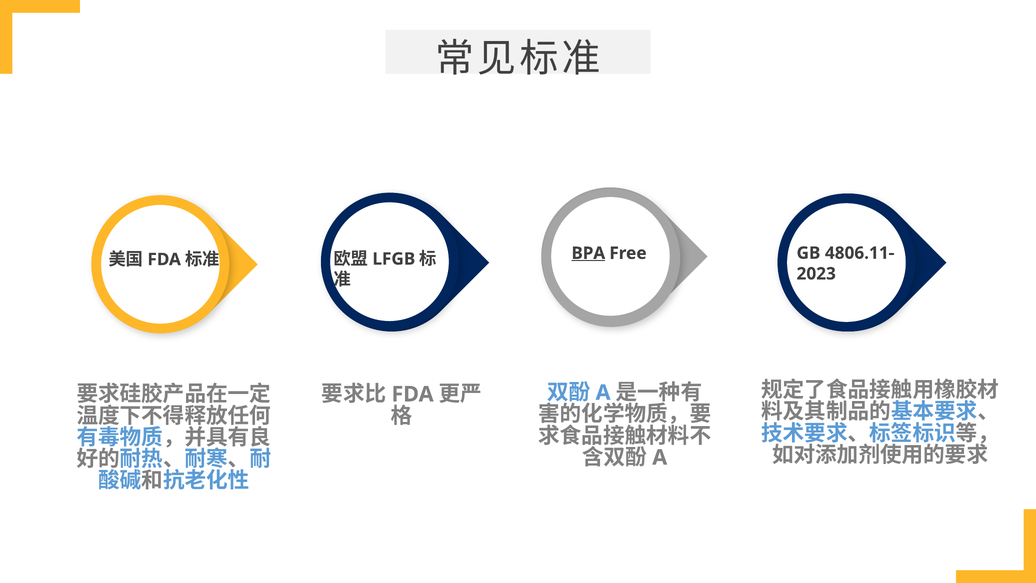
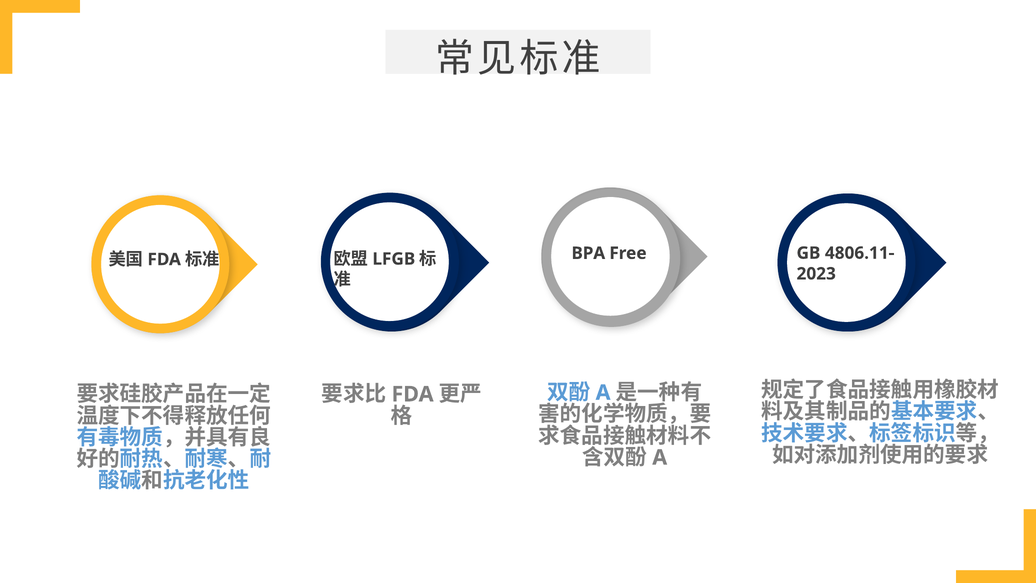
BPA underline: present -> none
